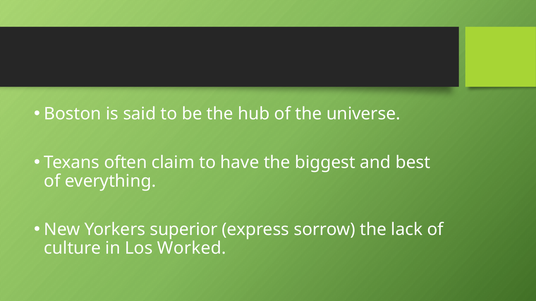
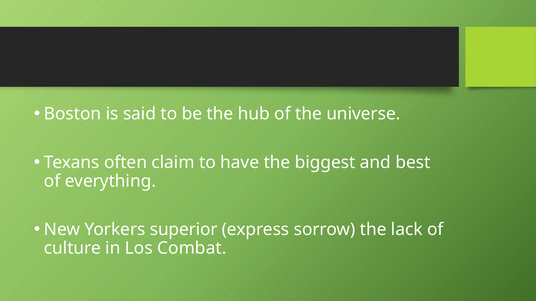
Worked: Worked -> Combat
